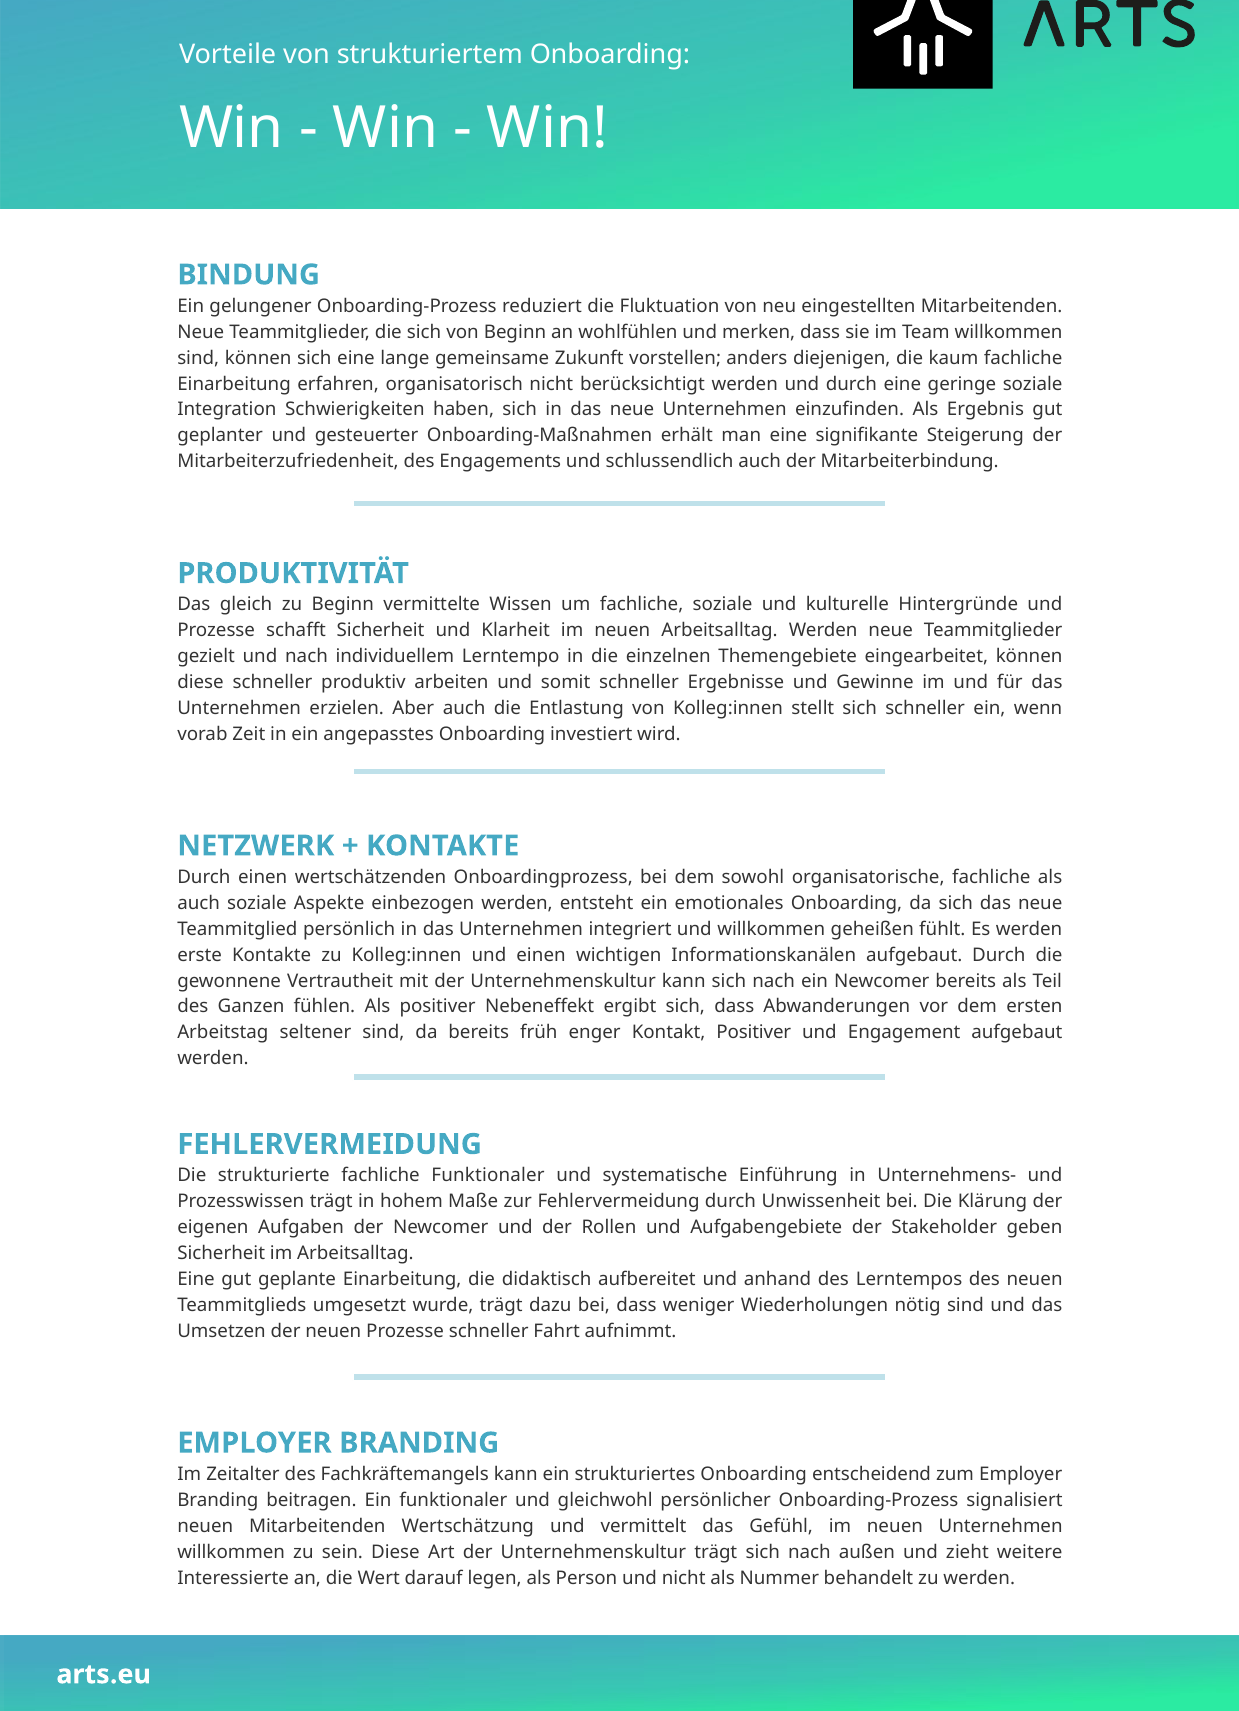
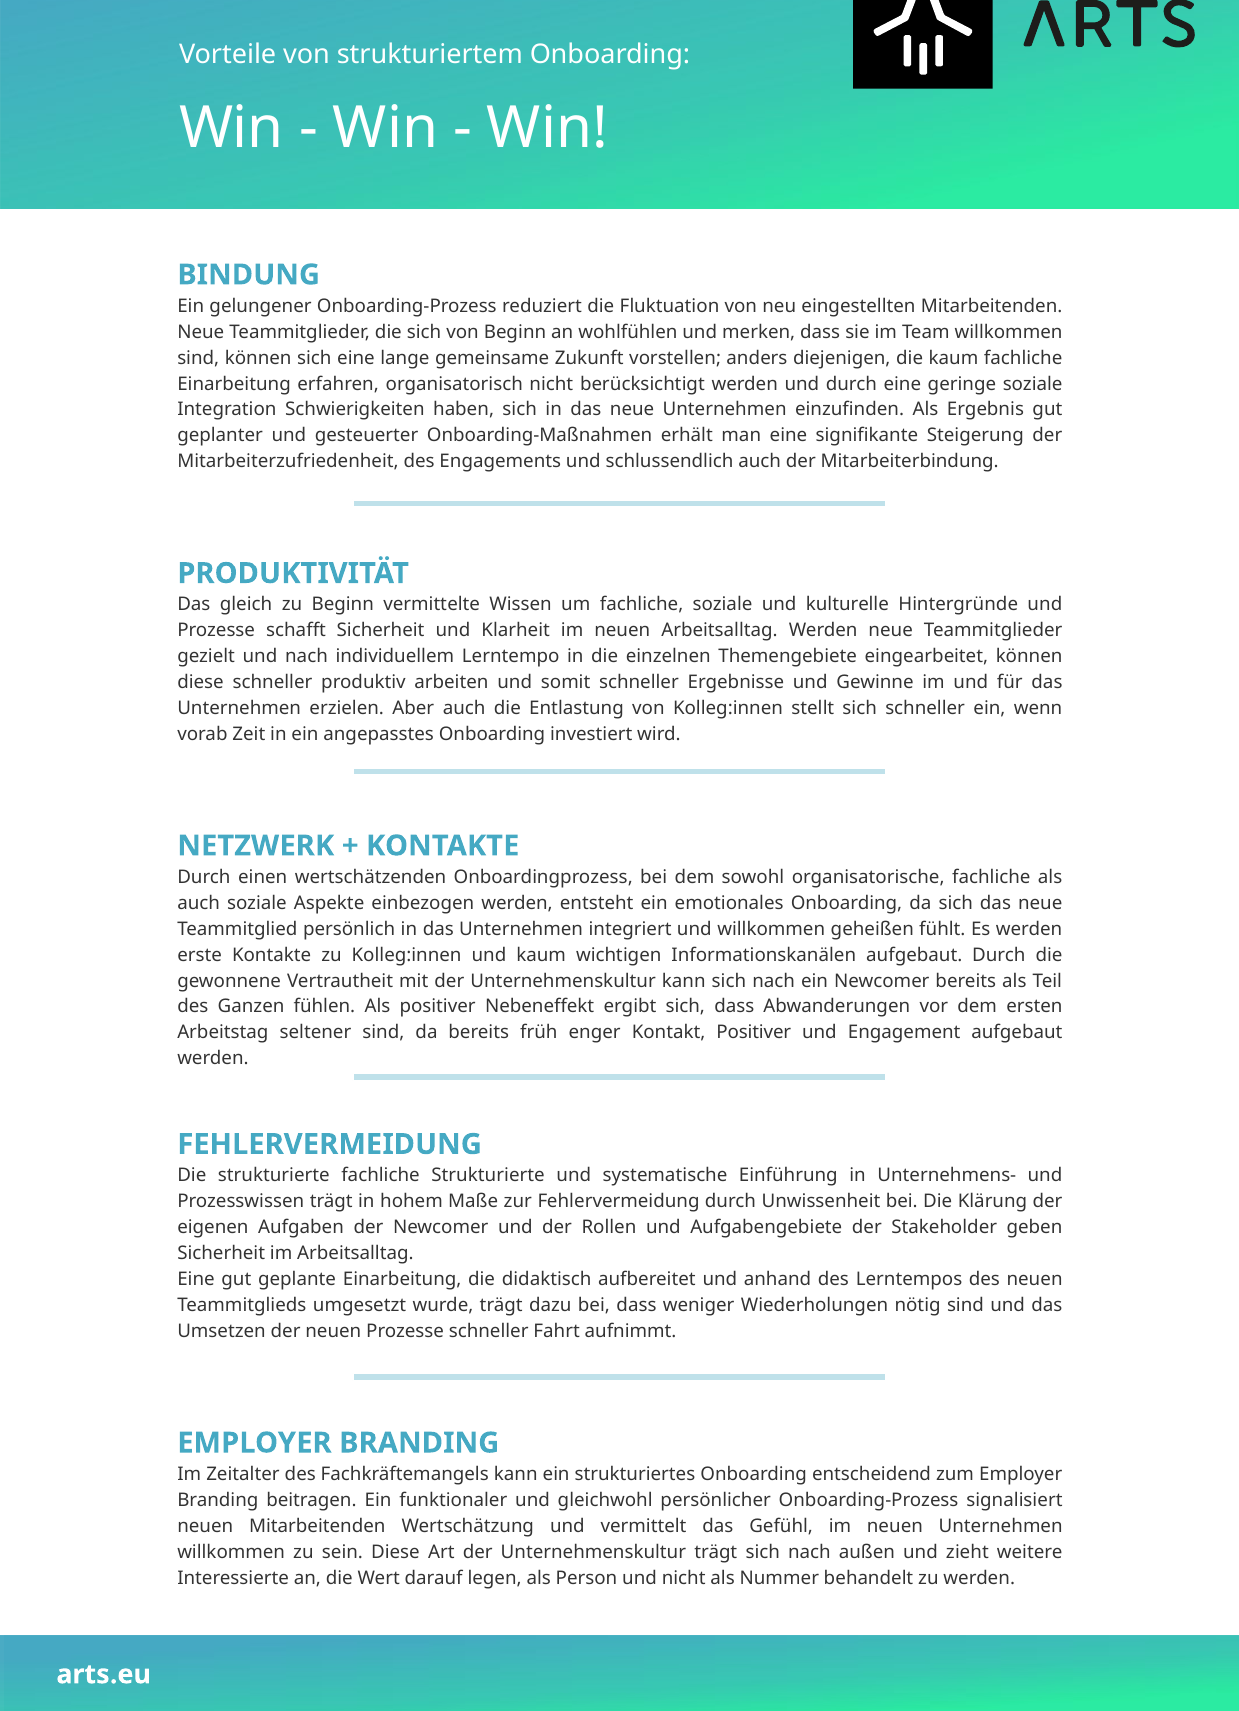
und einen: einen -> kaum
fachliche Funktionaler: Funktionaler -> Strukturierte
